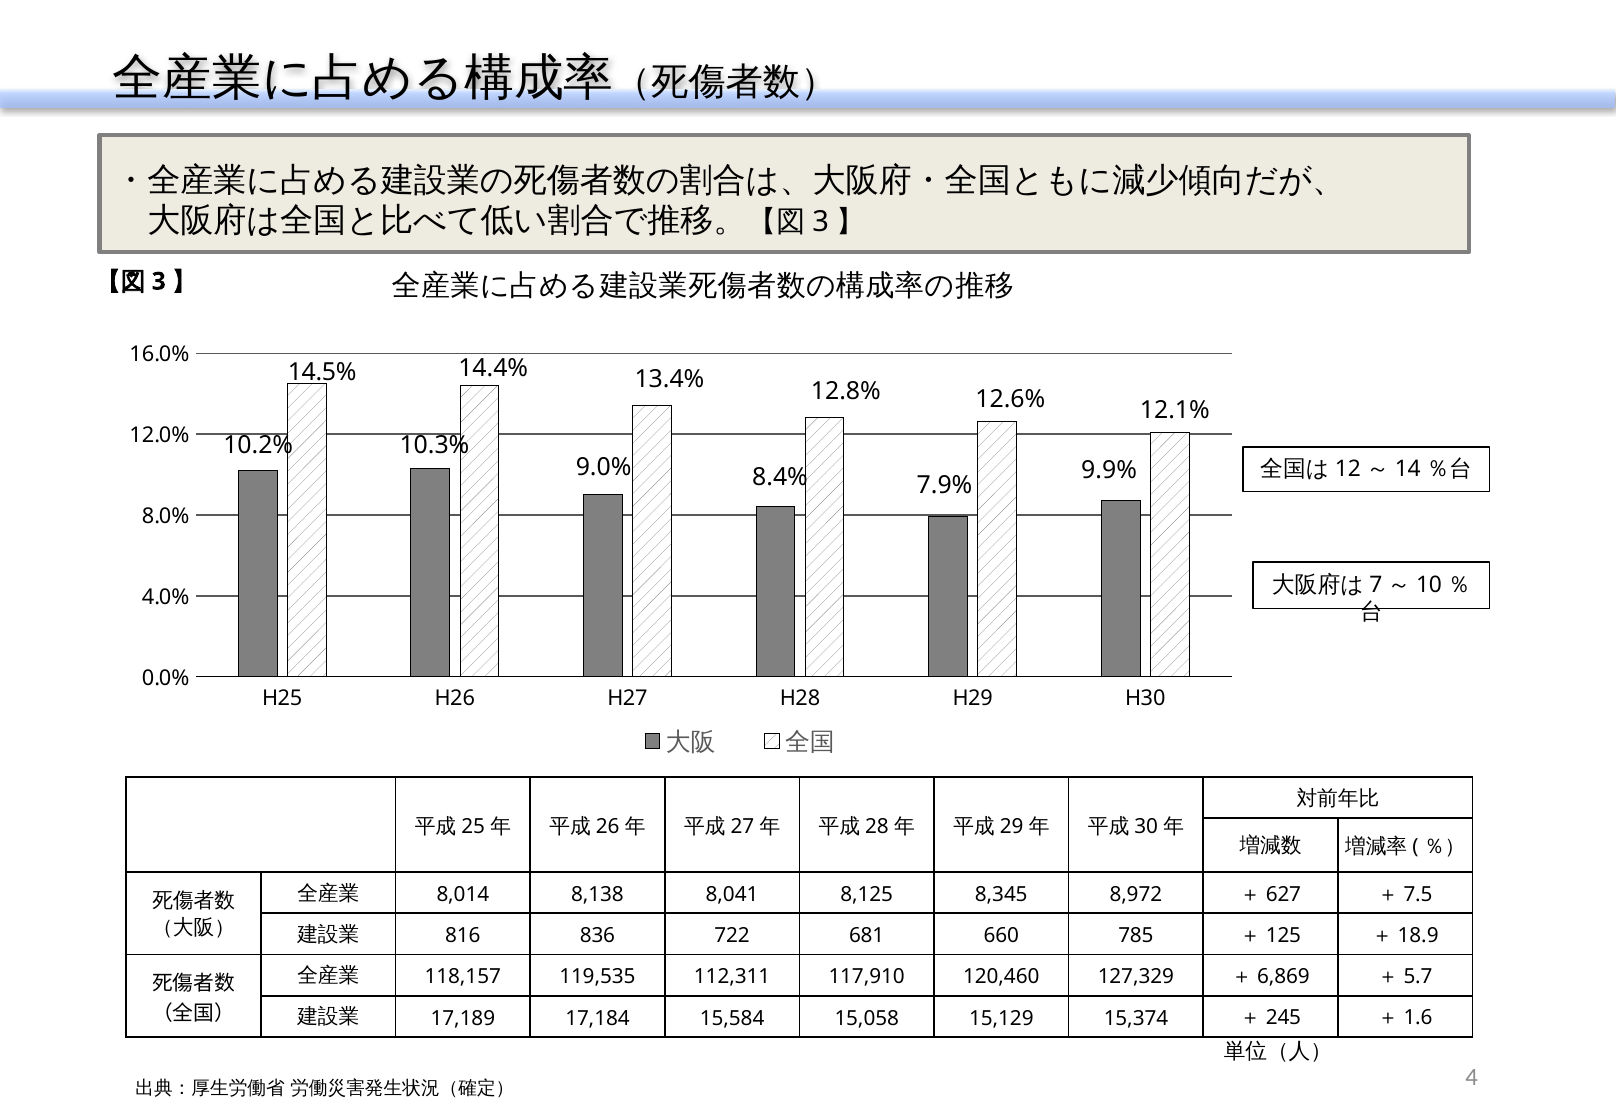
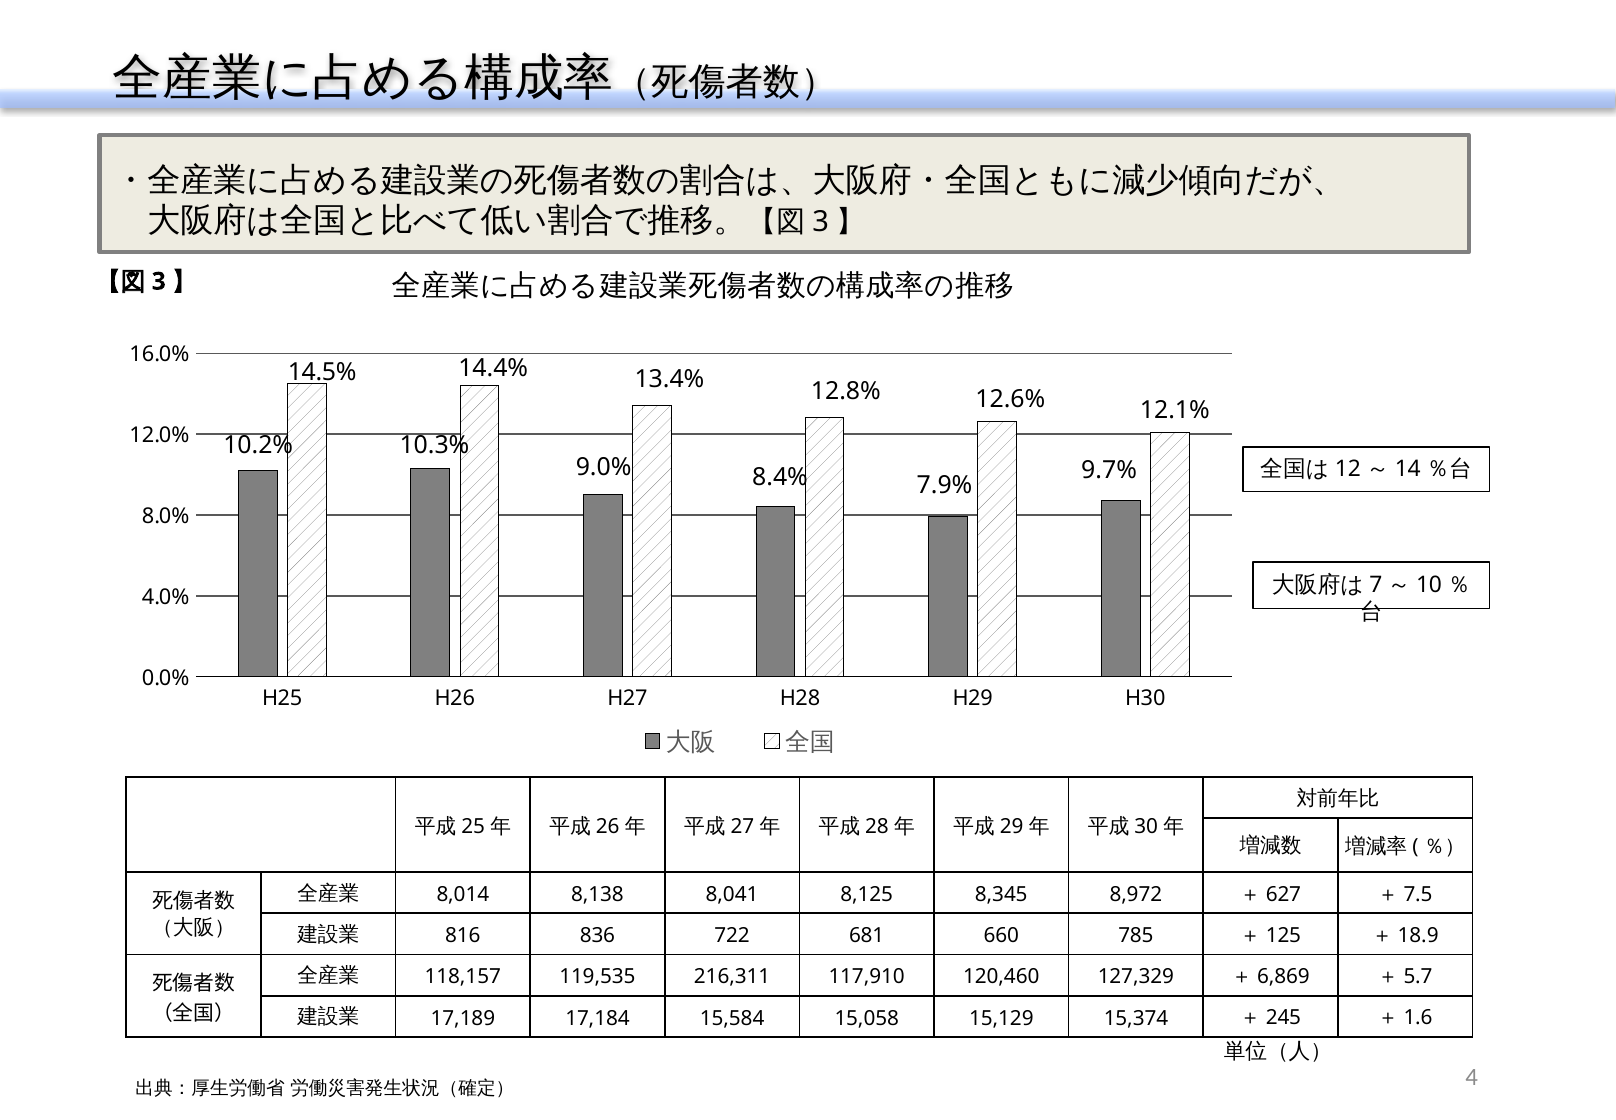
9.9%: 9.9% -> 9.7%
112,311: 112,311 -> 216,311
